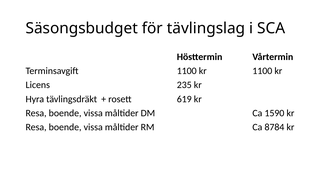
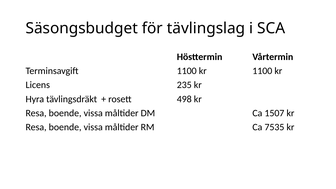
619: 619 -> 498
1590: 1590 -> 1507
8784: 8784 -> 7535
